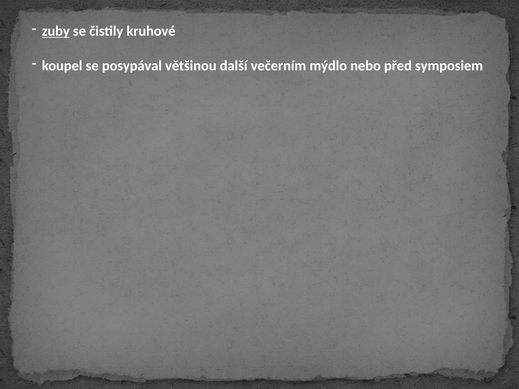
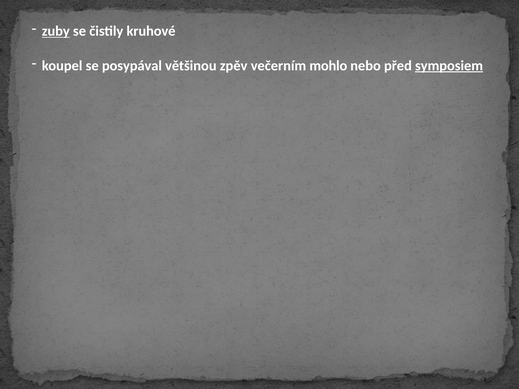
další: další -> zpěv
mýdlo: mýdlo -> mohlo
symposiem underline: none -> present
